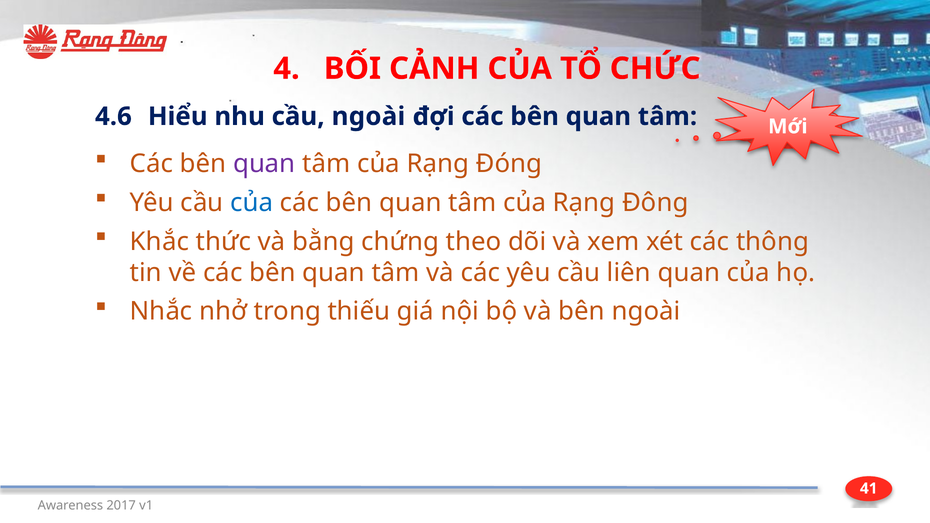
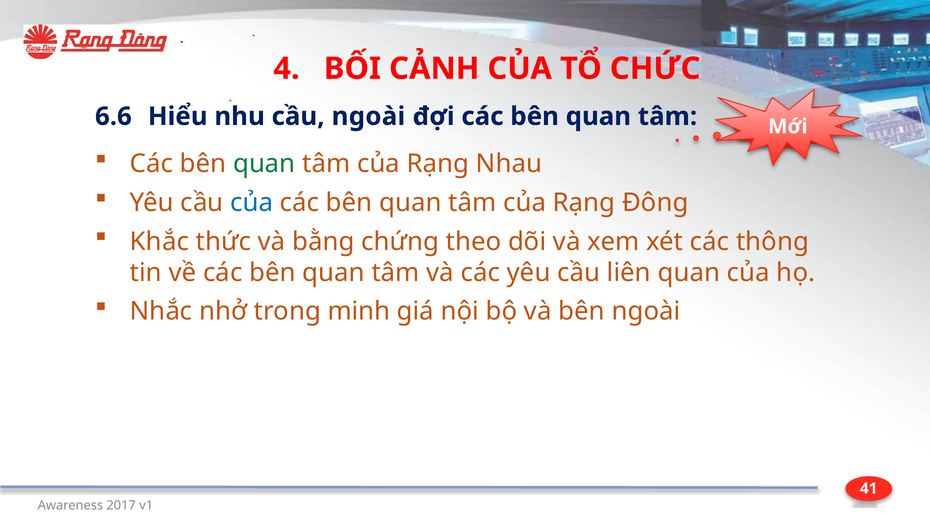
4.6: 4.6 -> 6.6
quan at (264, 164) colour: purple -> green
Đóng: Đóng -> Nhau
thiếu: thiếu -> minh
